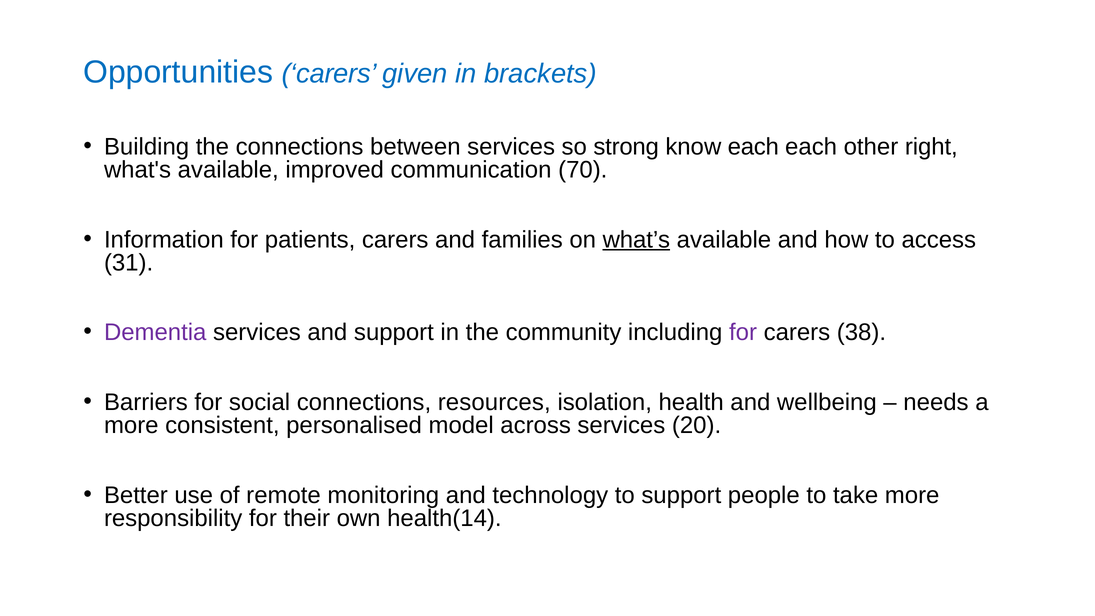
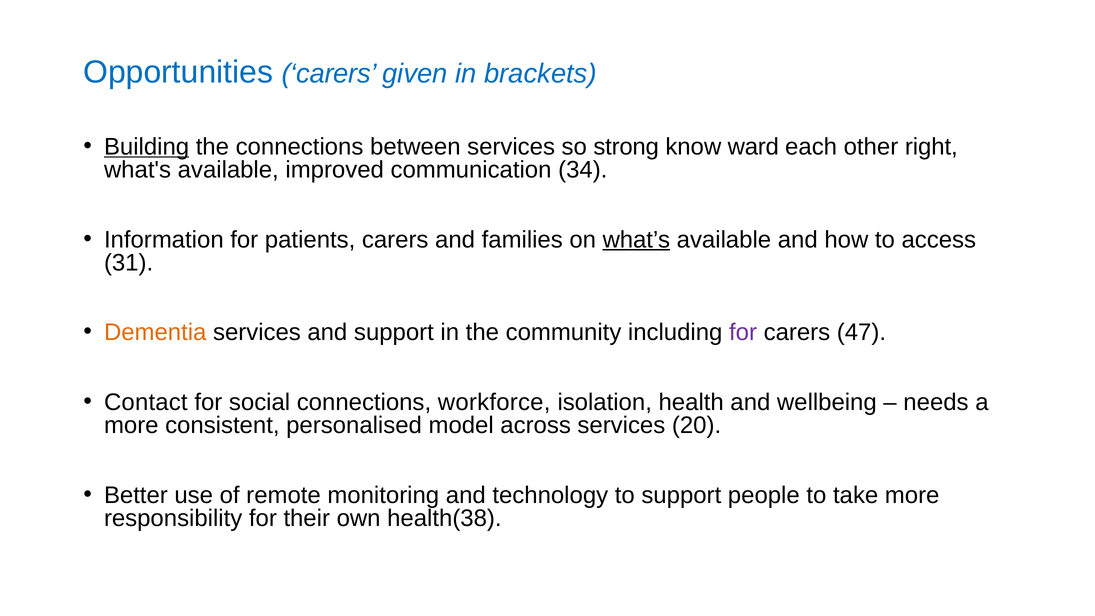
Building underline: none -> present
know each: each -> ward
70: 70 -> 34
Dementia colour: purple -> orange
38: 38 -> 47
Barriers: Barriers -> Contact
resources: resources -> workforce
health(14: health(14 -> health(38
